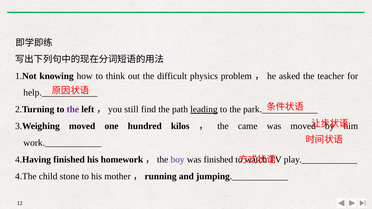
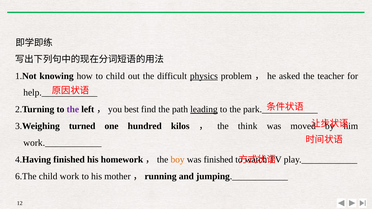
to think: think -> child
physics underline: none -> present
still: still -> best
3.Weighing moved: moved -> turned
came: came -> think
boy colour: purple -> orange
4.The: 4.The -> 6.The
stone: stone -> work
